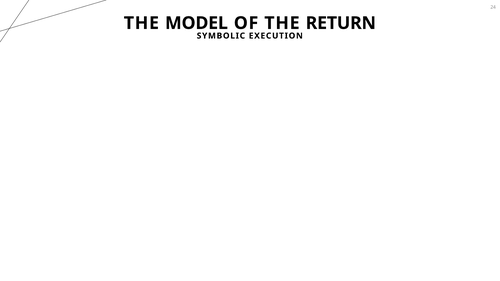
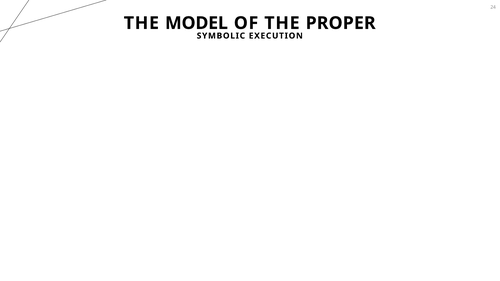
RETURN: RETURN -> PROPER
